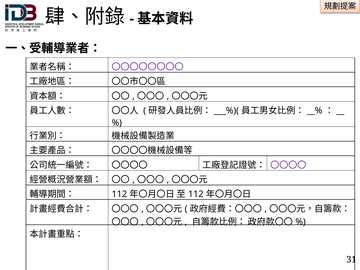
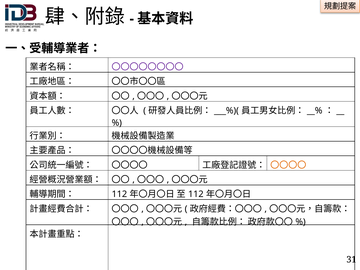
〇〇〇〇 at (288, 165) colour: purple -> orange
